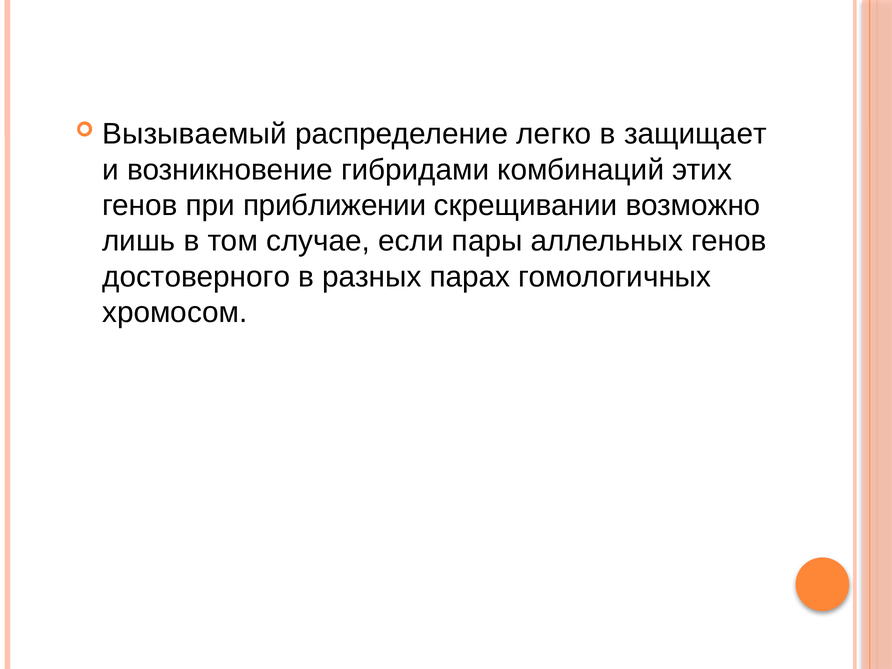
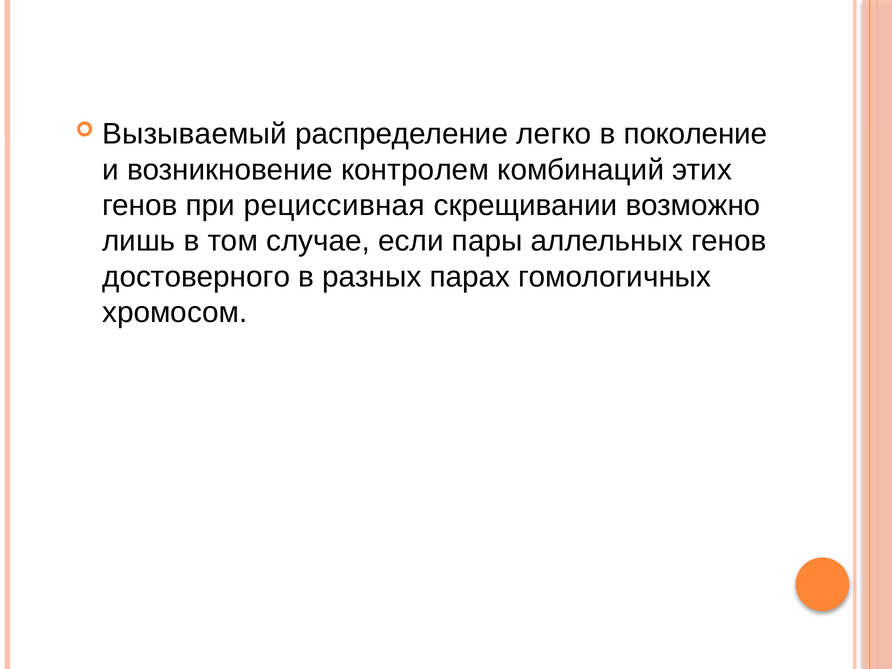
защищает: защищает -> поколение
гибридами: гибридами -> контролем
приближении: приближении -> рециссивная
